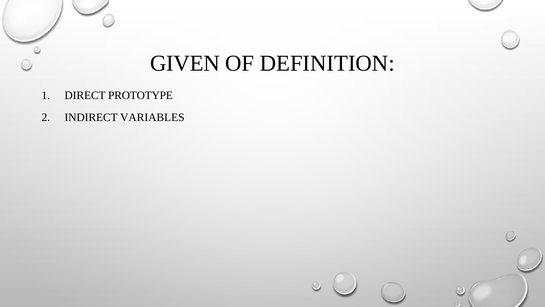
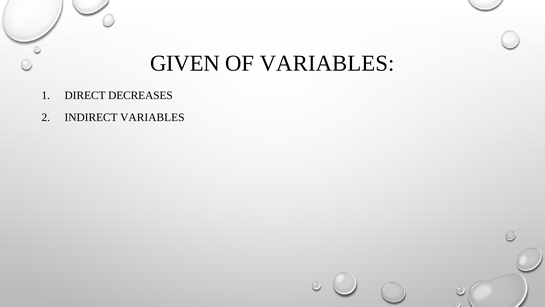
OF DEFINITION: DEFINITION -> VARIABLES
PROTOTYPE: PROTOTYPE -> DECREASES
